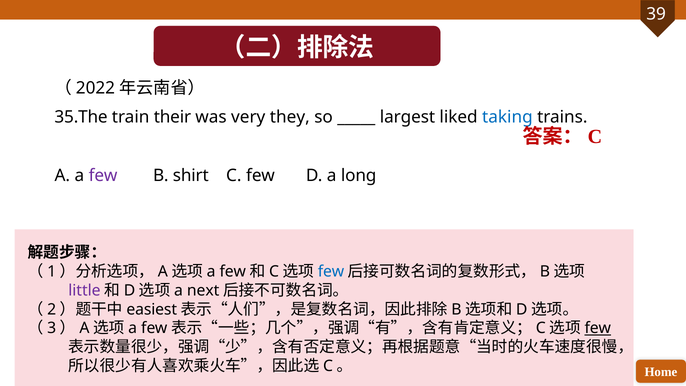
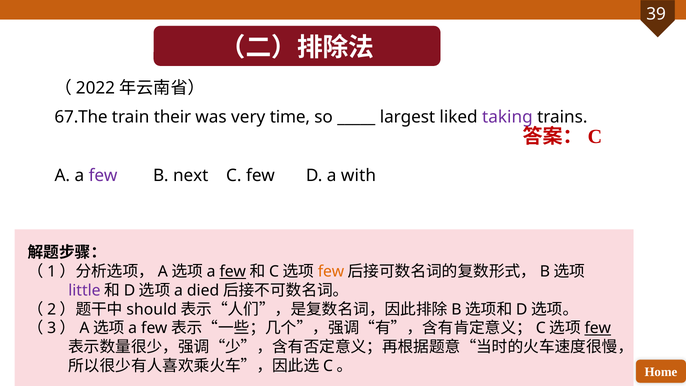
35.The: 35.The -> 67.The
they: they -> time
taking colour: blue -> purple
shirt: shirt -> next
long: long -> with
few at (233, 272) underline: none -> present
few at (331, 272) colour: blue -> orange
next: next -> died
easiest: easiest -> should
